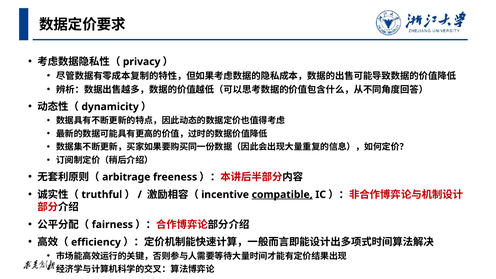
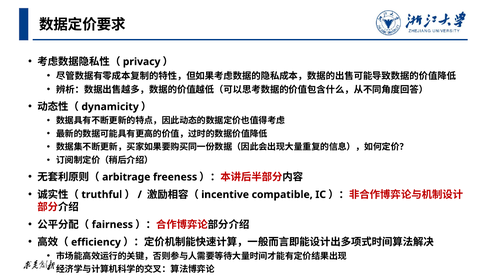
compatible underline: present -> none
